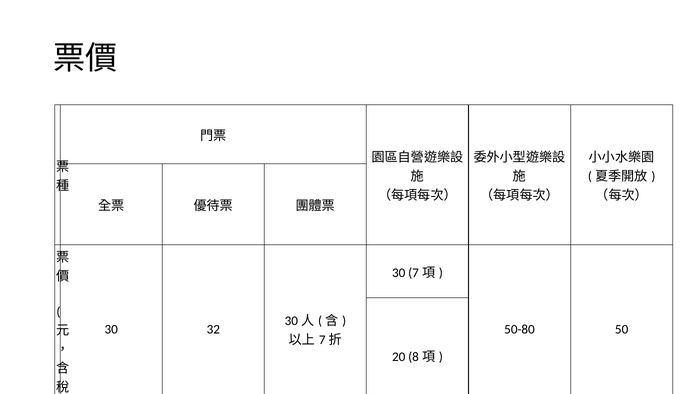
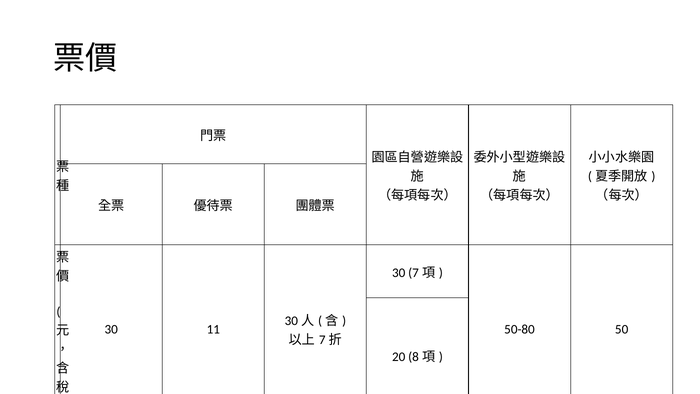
32: 32 -> 11
